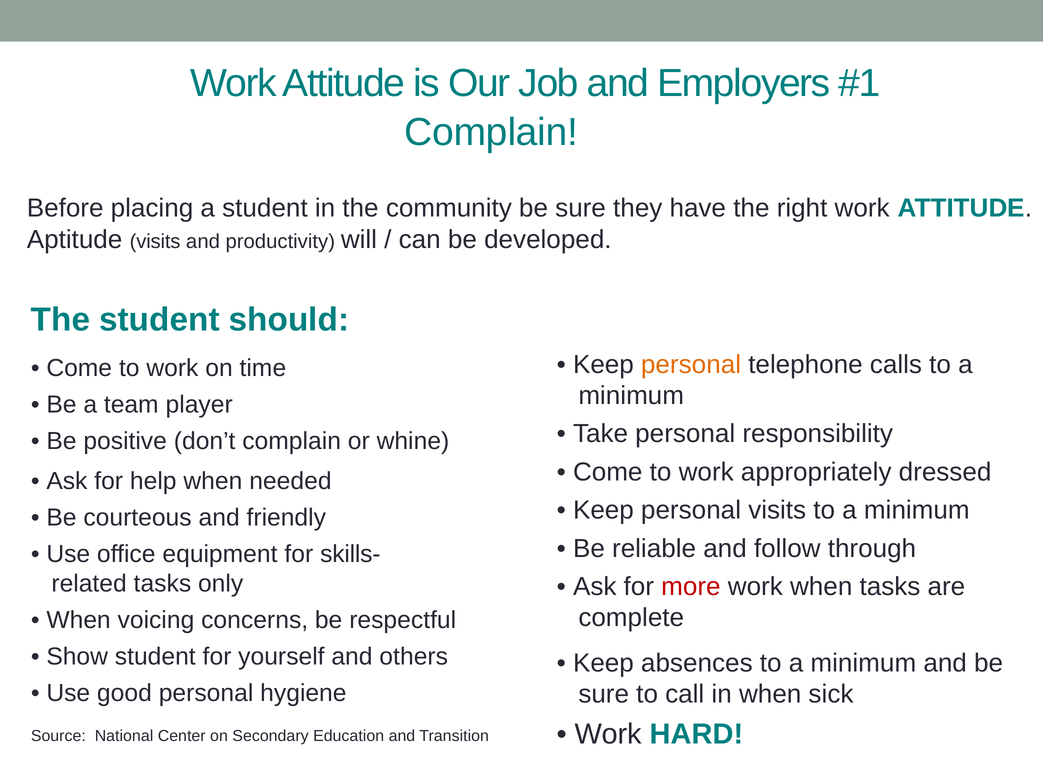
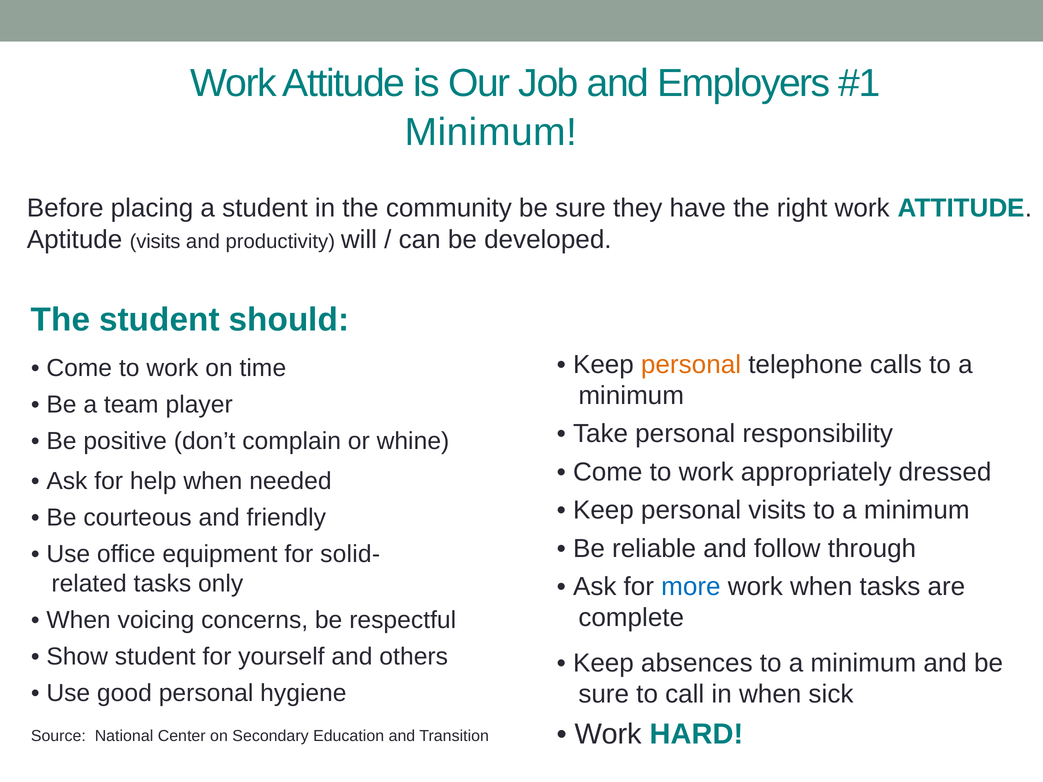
Complain at (491, 132): Complain -> Minimum
skills-: skills- -> solid-
more colour: red -> blue
